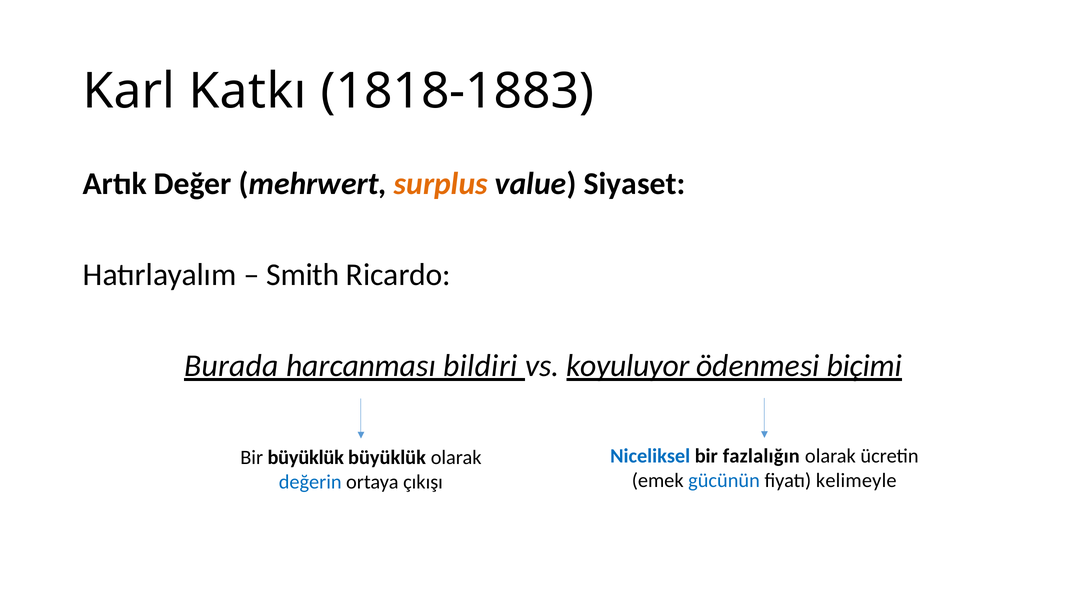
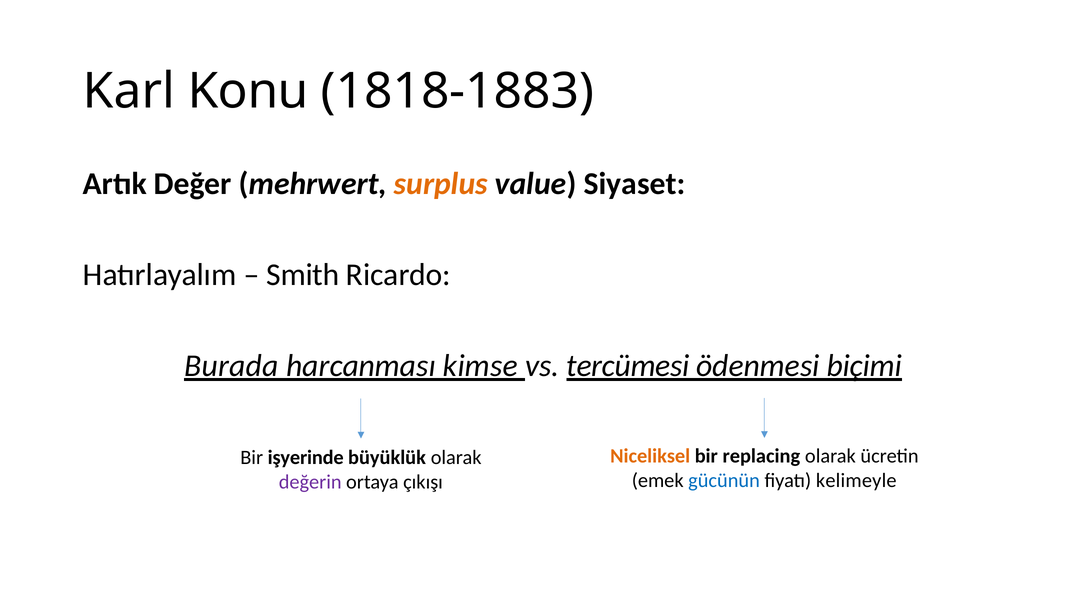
Katkı: Katkı -> Konu
bildiri: bildiri -> kimse
koyuluyor: koyuluyor -> tercümesi
Niceliksel colour: blue -> orange
fazlalığın: fazlalığın -> replacing
Bir büyüklük: büyüklük -> işyerinde
değerin colour: blue -> purple
